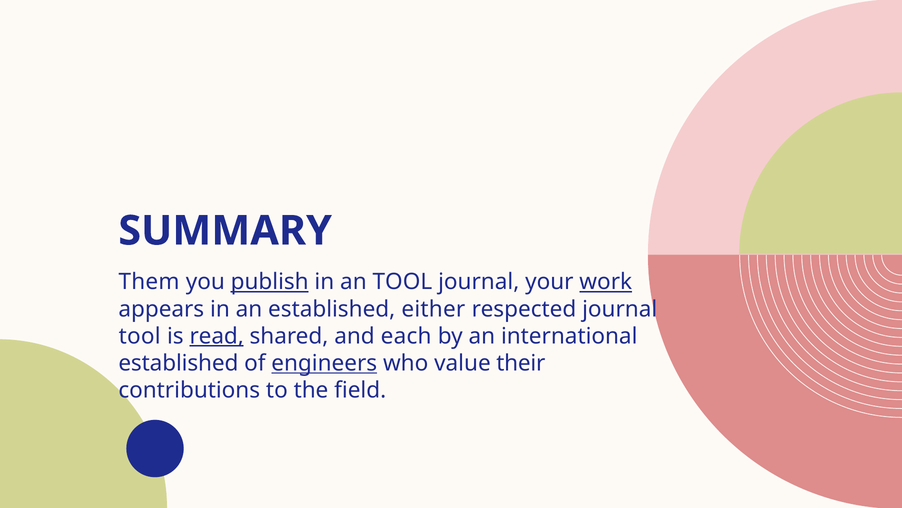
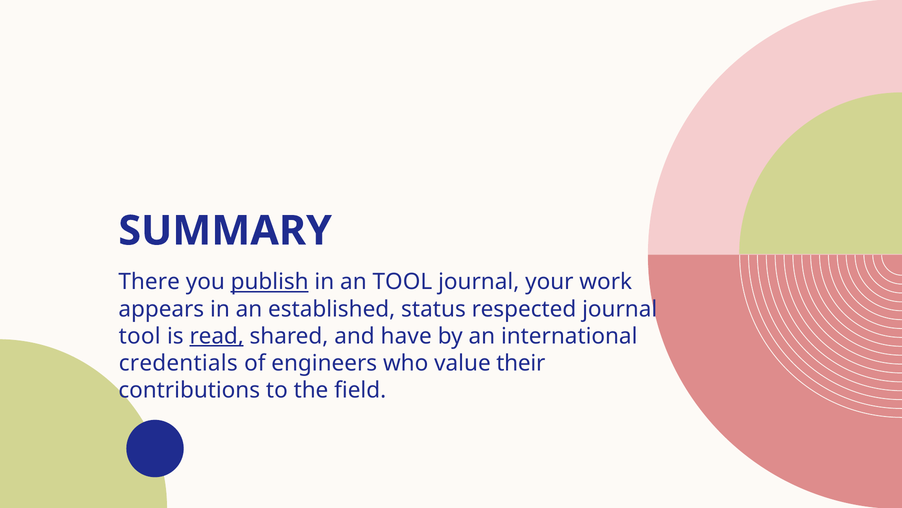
Them: Them -> There
work underline: present -> none
either: either -> status
each: each -> have
established at (178, 363): established -> credentials
engineers underline: present -> none
